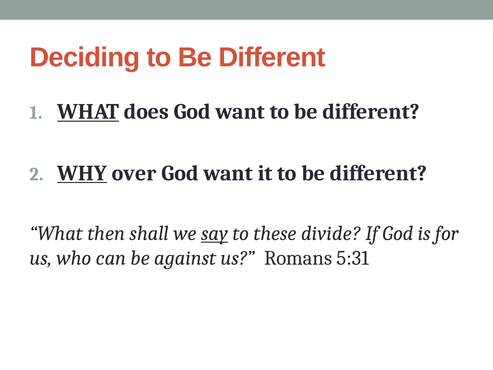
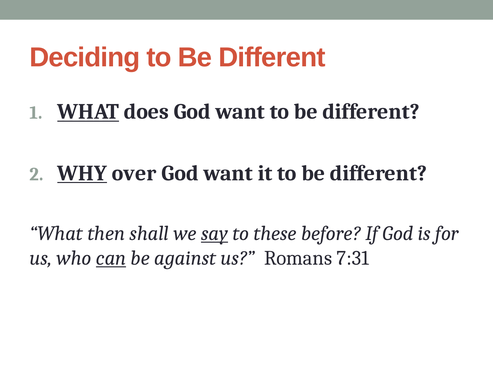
divide: divide -> before
can underline: none -> present
5:31: 5:31 -> 7:31
